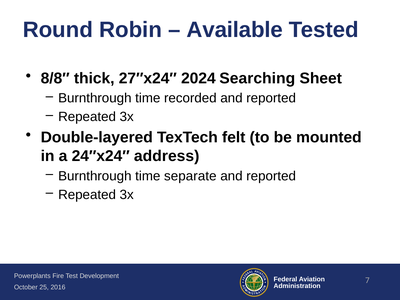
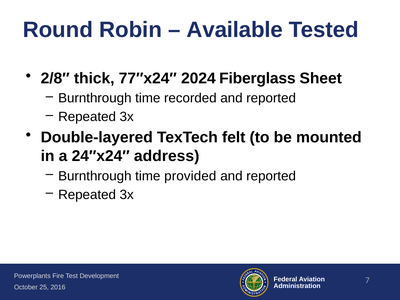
8/8″: 8/8″ -> 2/8″
27″x24″: 27″x24″ -> 77″x24″
Searching: Searching -> Fiberglass
separate: separate -> provided
